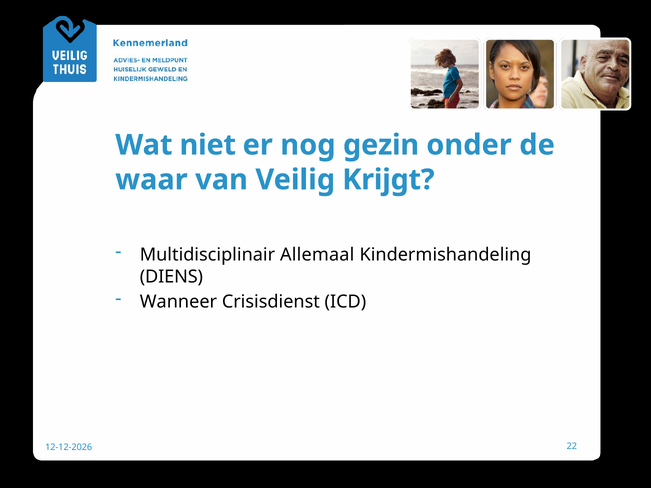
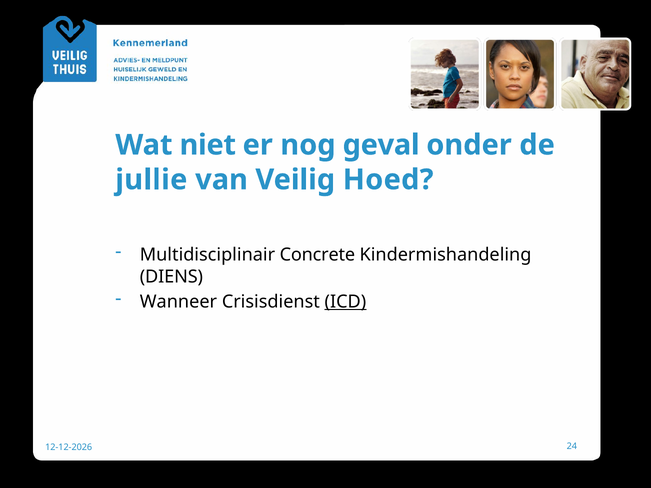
gezin: gezin -> geval
waar: waar -> jullie
Krijgt: Krijgt -> Hoed
Allemaal: Allemaal -> Concrete
ICD underline: none -> present
22: 22 -> 24
